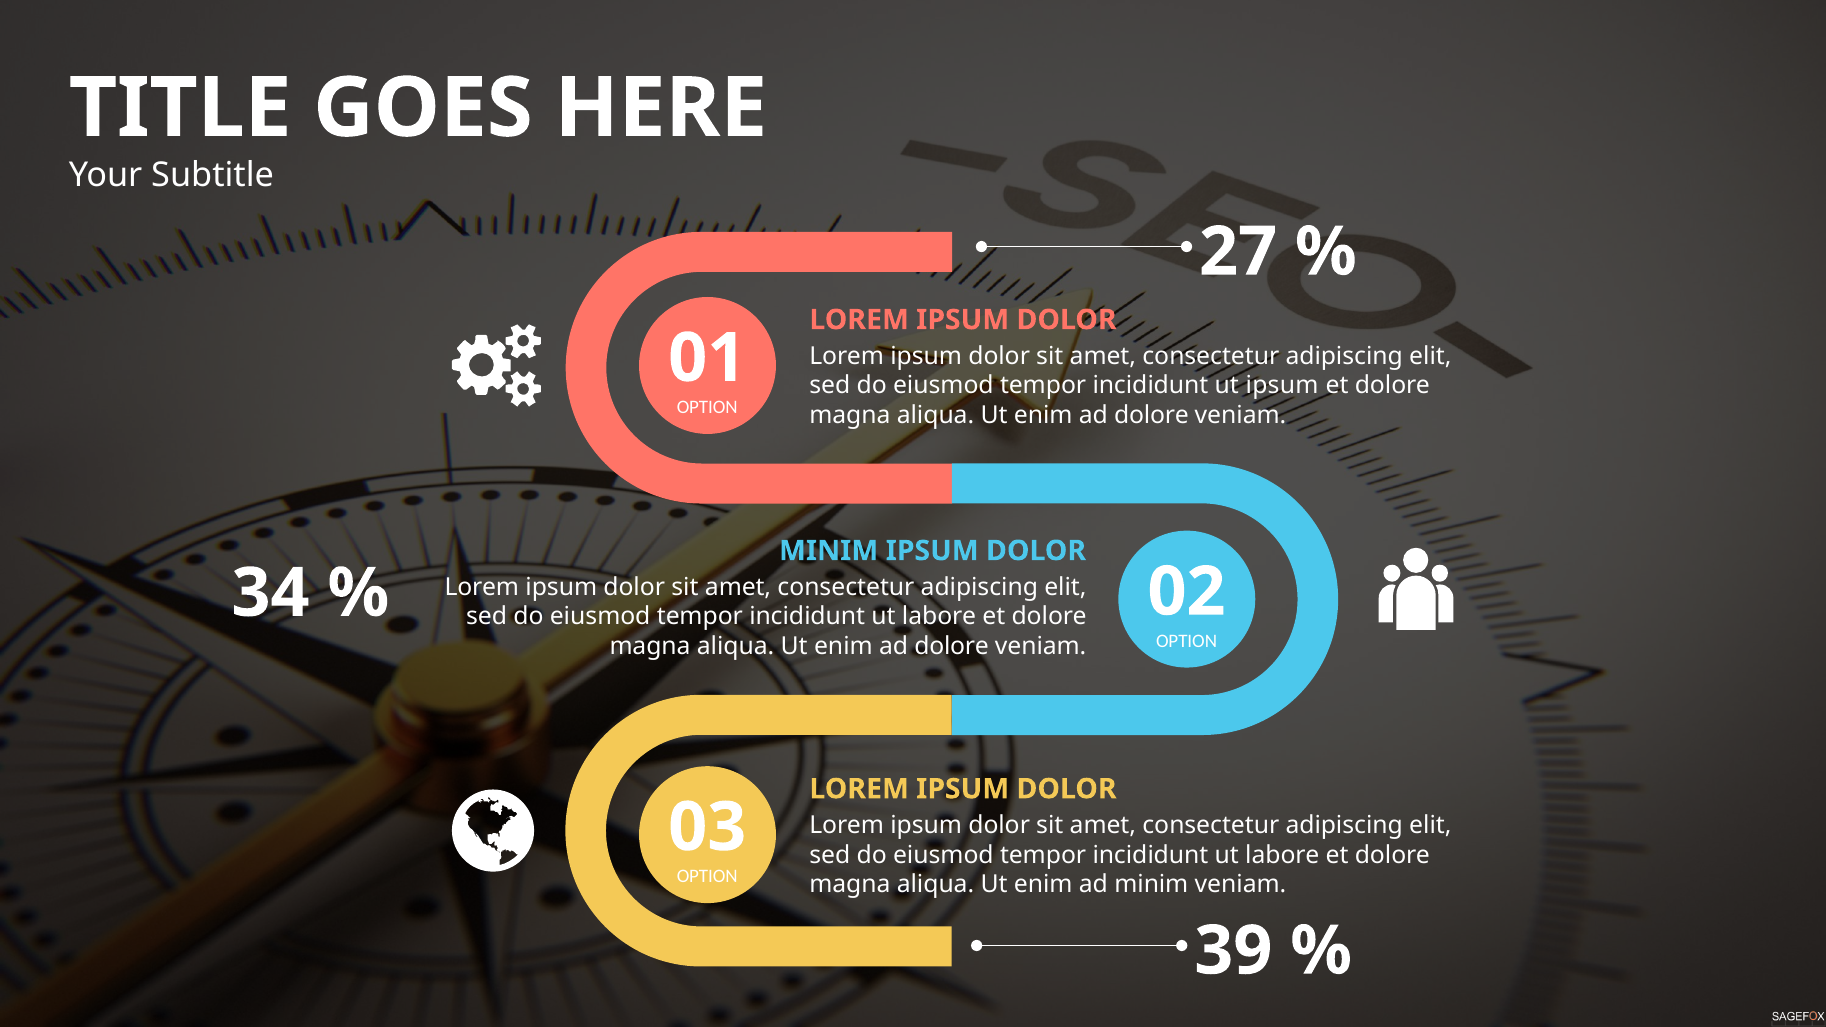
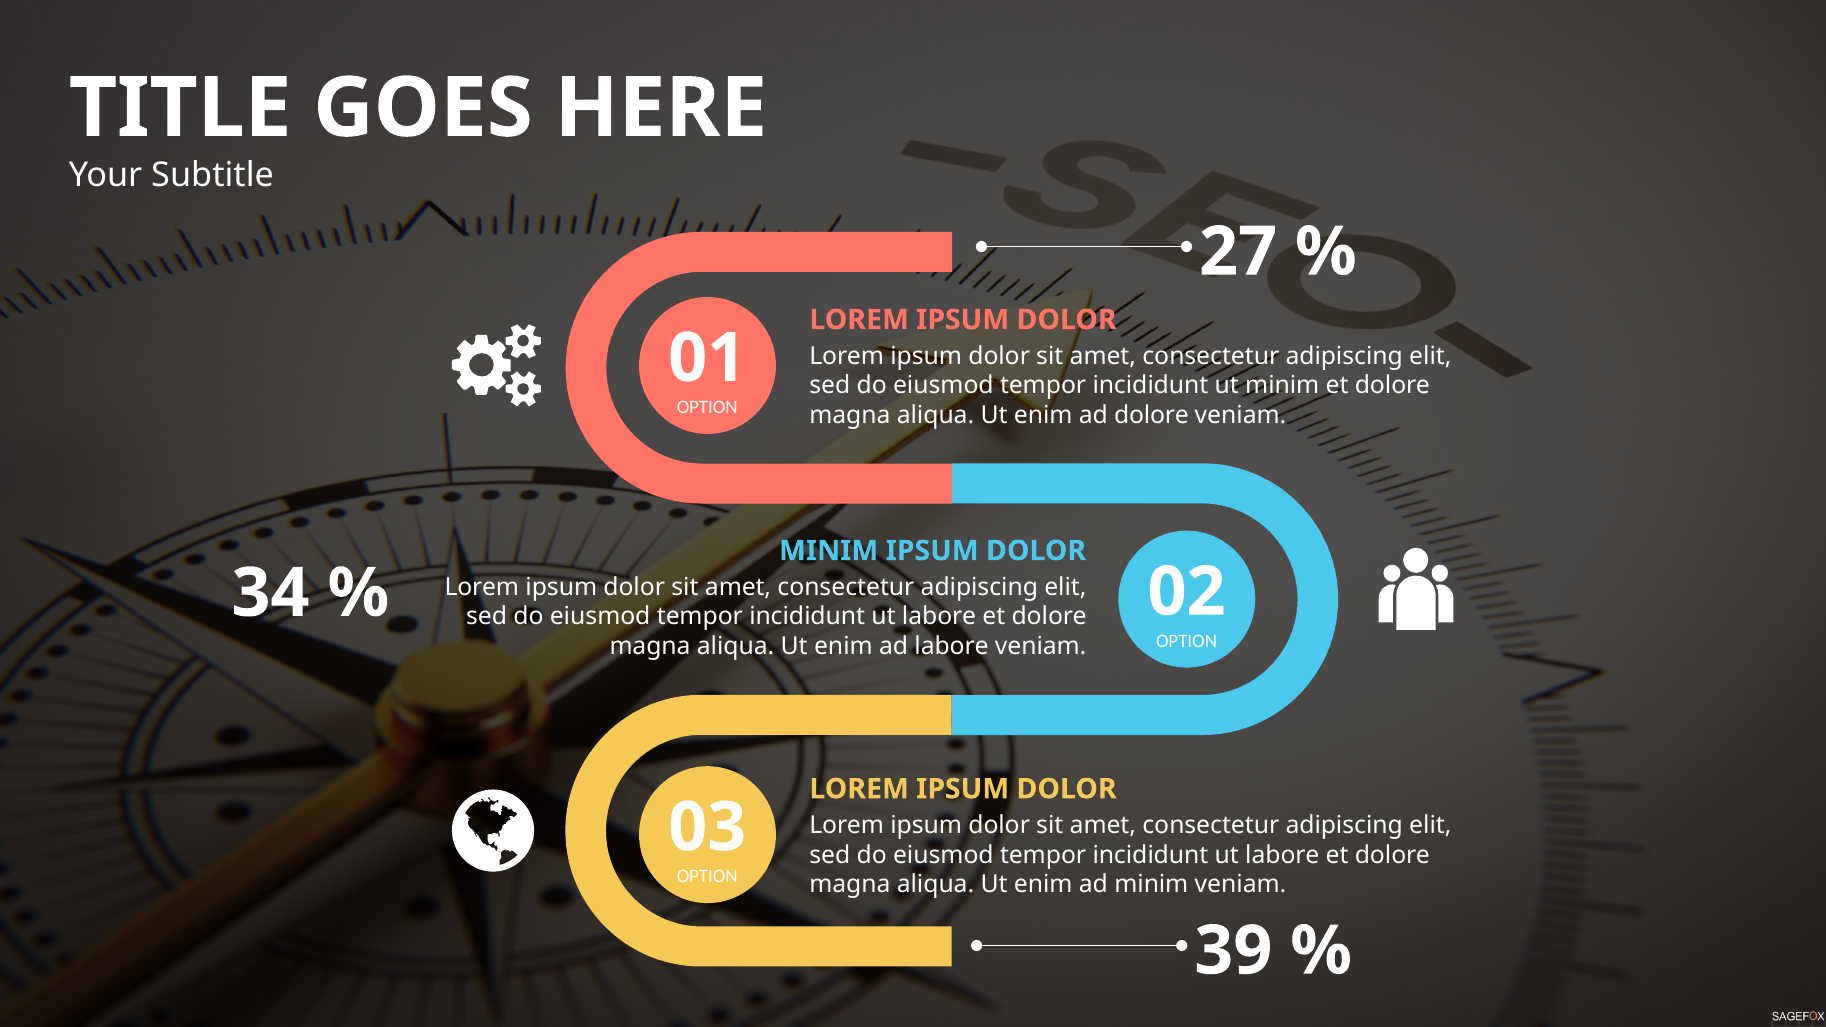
ut ipsum: ipsum -> minim
dolore at (952, 647): dolore -> labore
